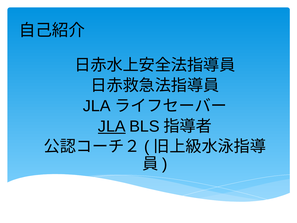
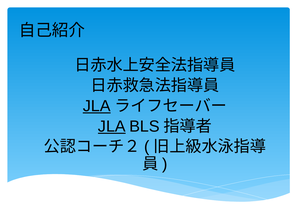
JLA at (97, 106) underline: none -> present
